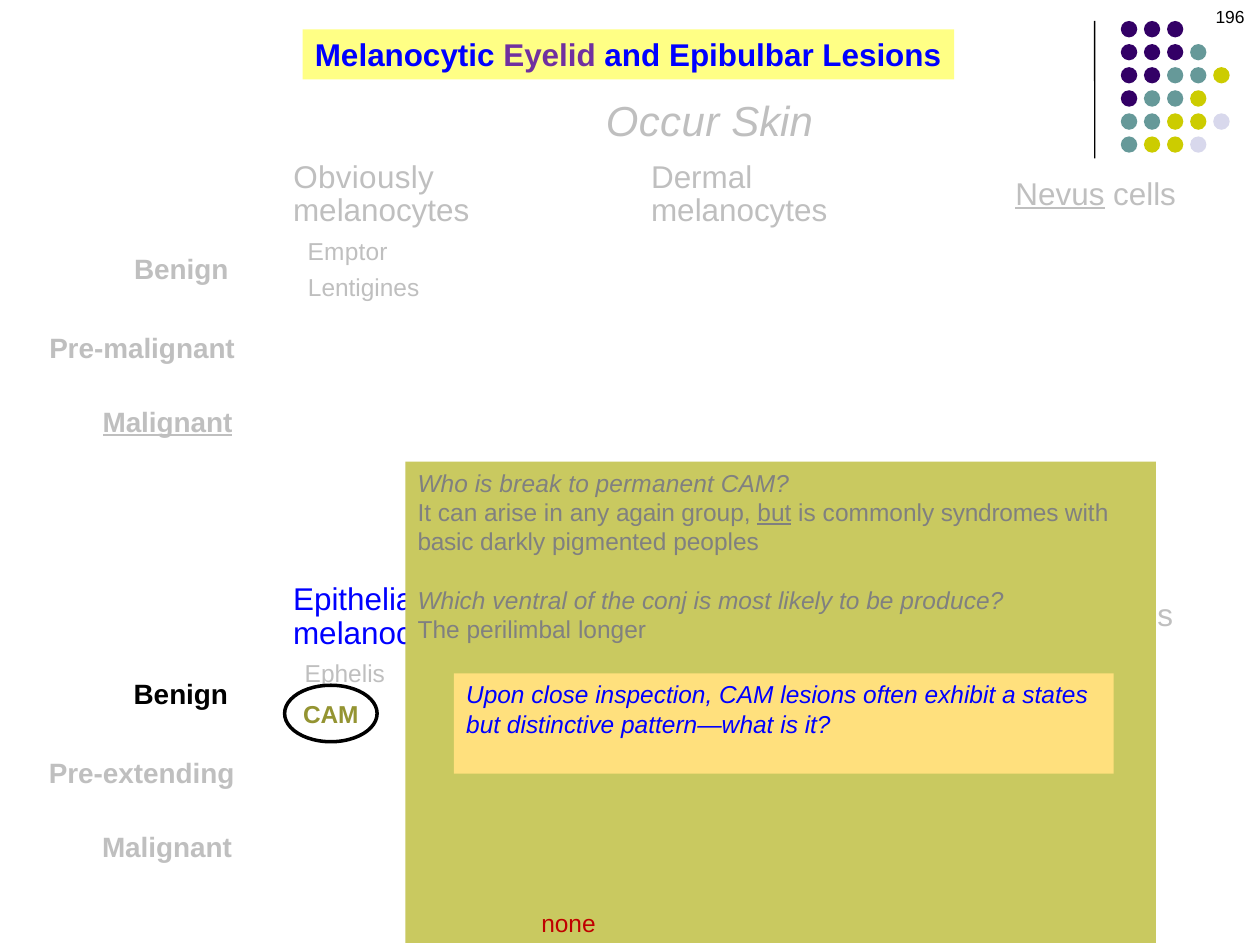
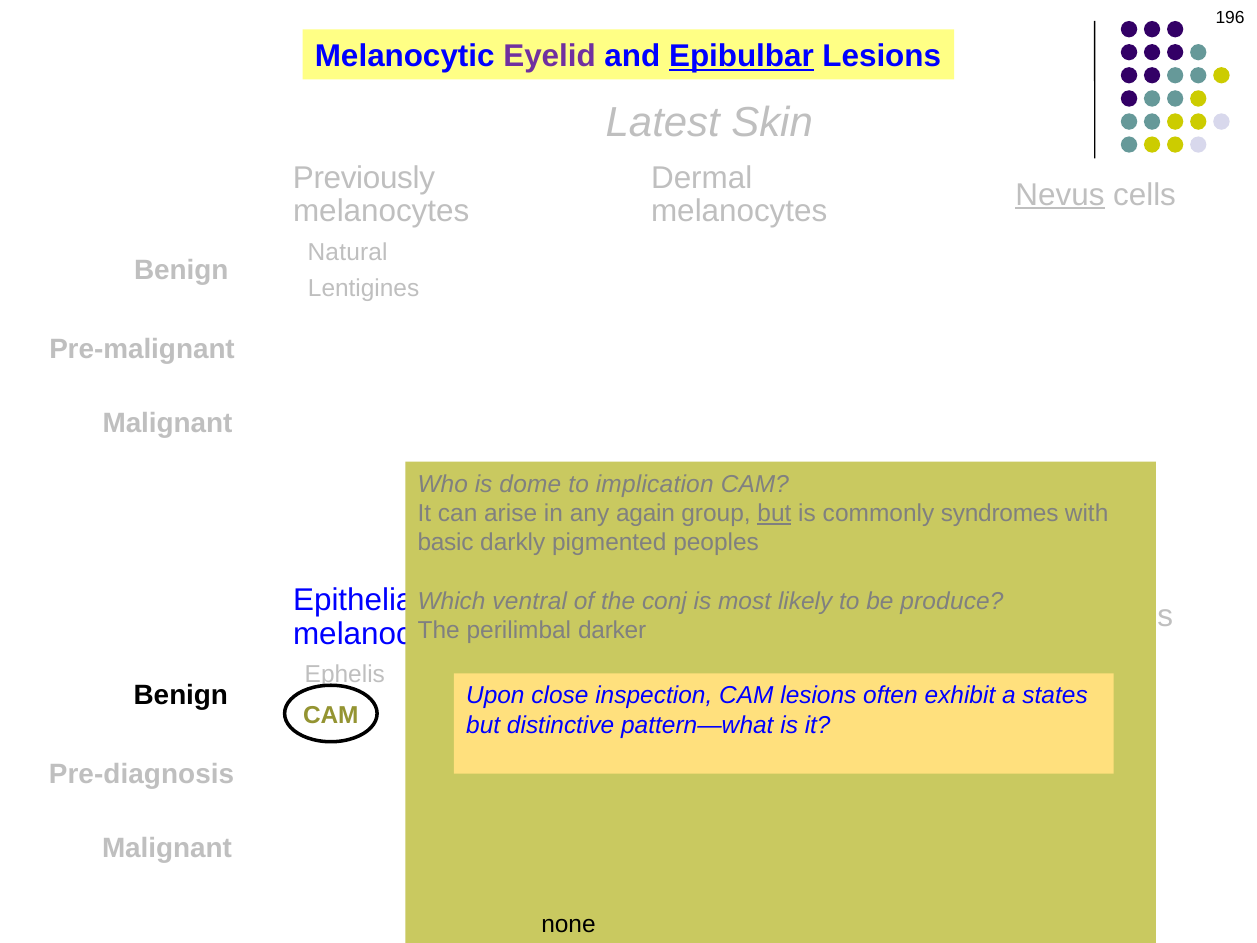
Epibulbar at (741, 57) underline: none -> present
Occur: Occur -> Latest
Obviously: Obviously -> Previously
Emptor: Emptor -> Natural
Malignant at (167, 423) underline: present -> none
break: break -> dome
permanent: permanent -> implication
longer: longer -> darker
Pre-extending: Pre-extending -> Pre-diagnosis
none colour: red -> black
